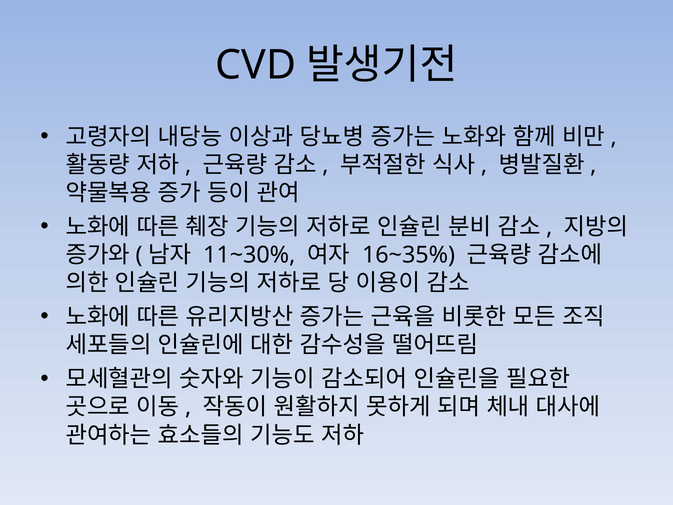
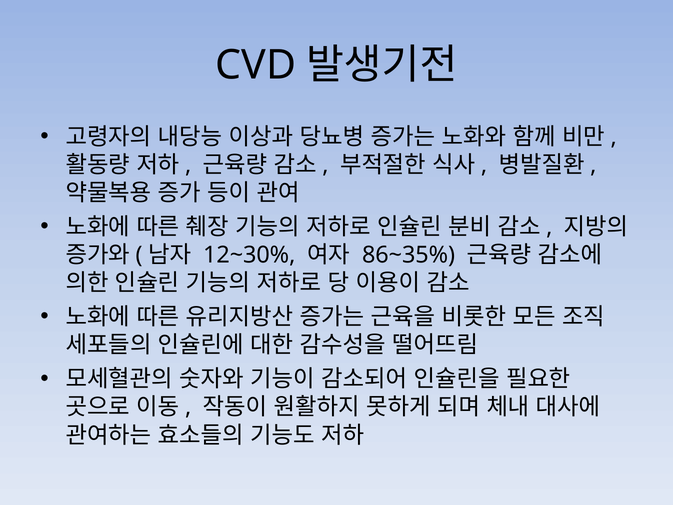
11~30%: 11~30% -> 12~30%
16~35%: 16~35% -> 86~35%
